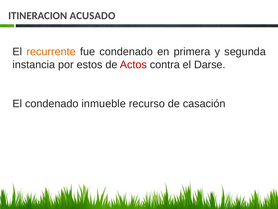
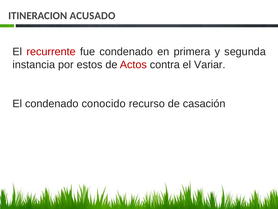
recurrente colour: orange -> red
Darse: Darse -> Variar
inmueble: inmueble -> conocido
